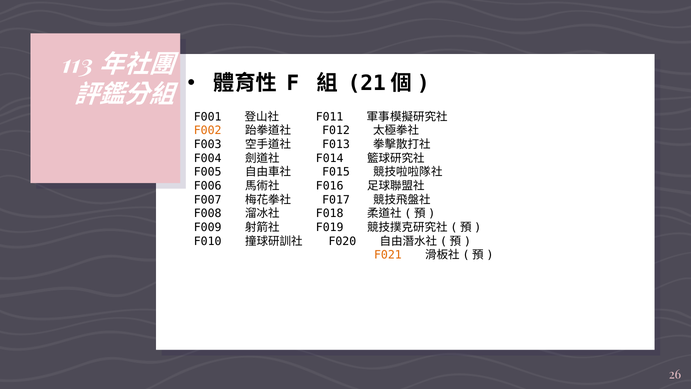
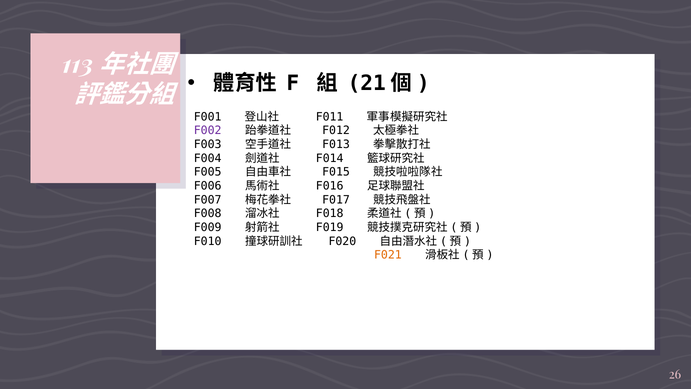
F002 colour: orange -> purple
